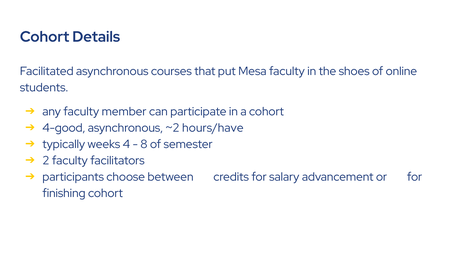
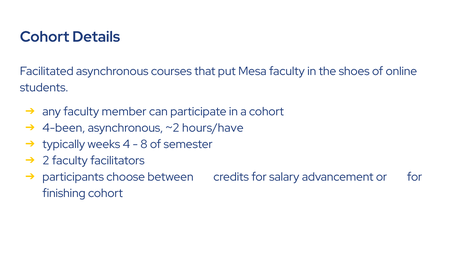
4-good: 4-good -> 4-been
